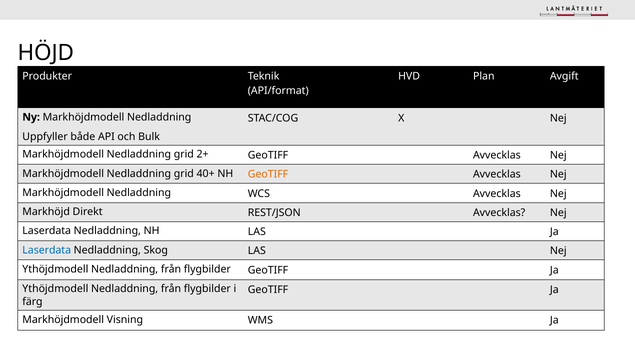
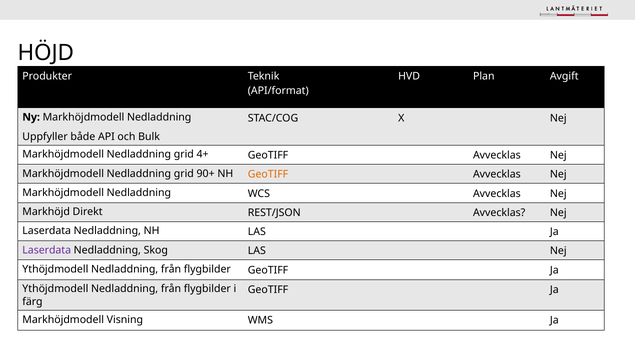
2+: 2+ -> 4+
40+: 40+ -> 90+
Laserdata at (47, 250) colour: blue -> purple
